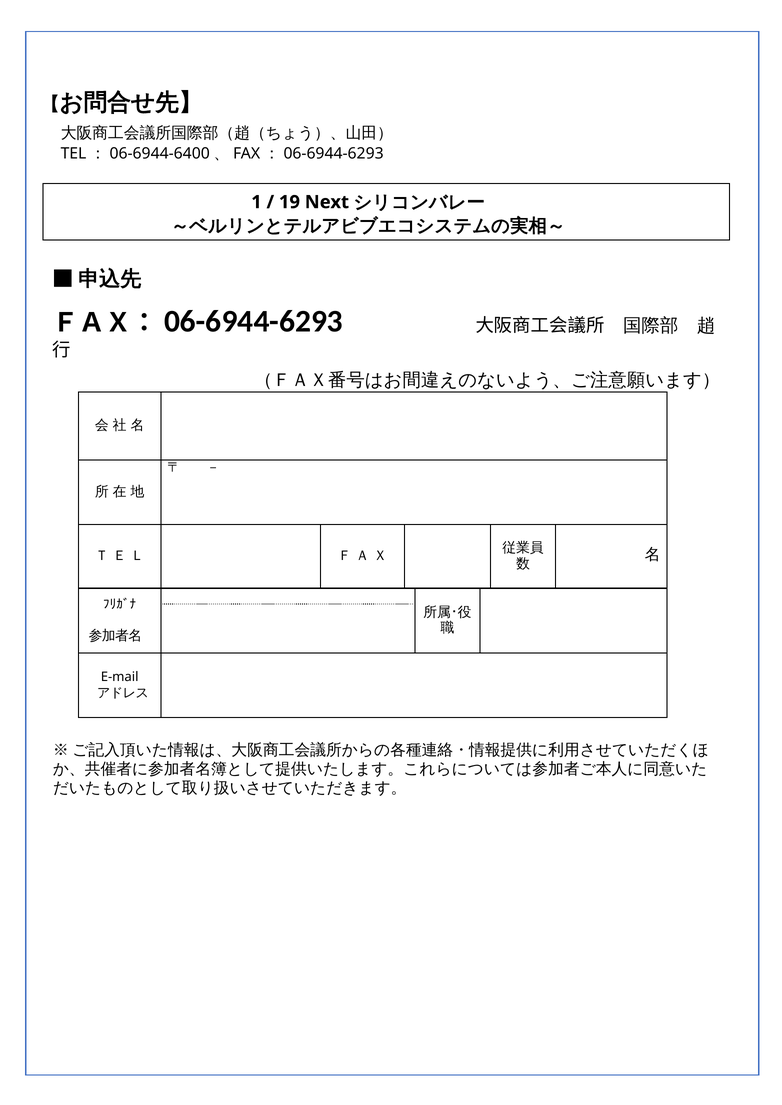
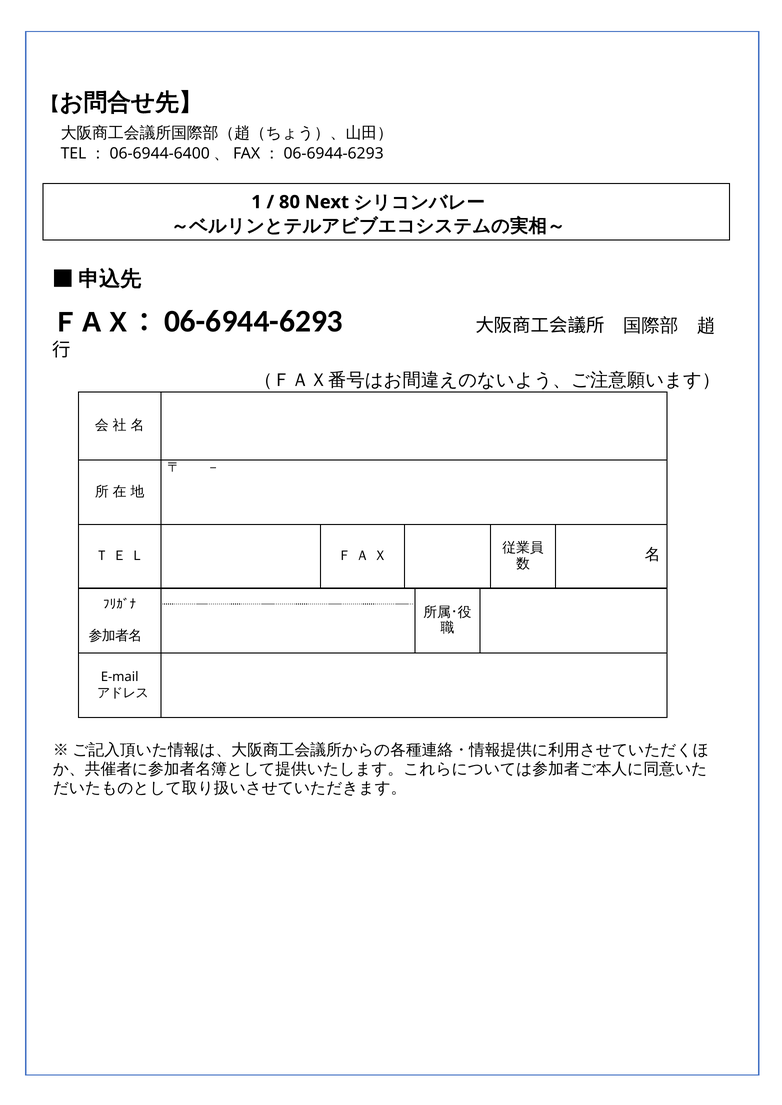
19: 19 -> 80
